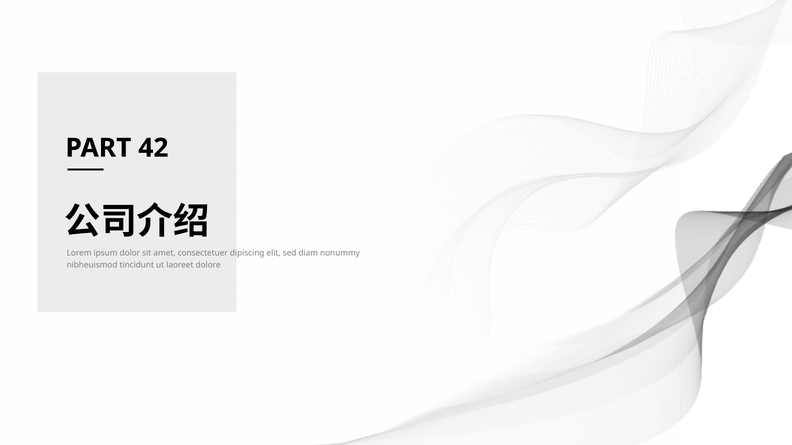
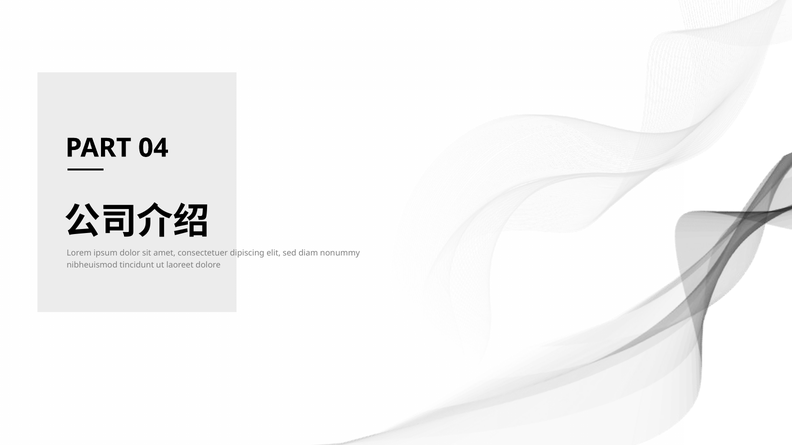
42: 42 -> 04
